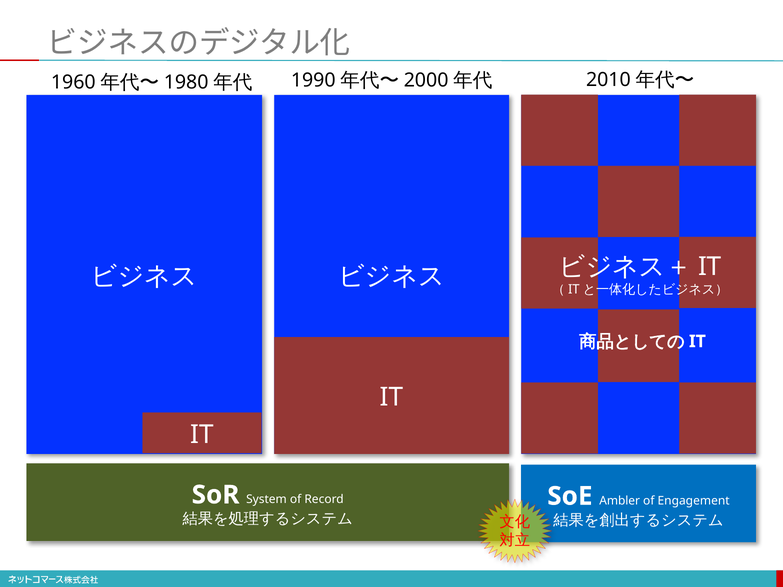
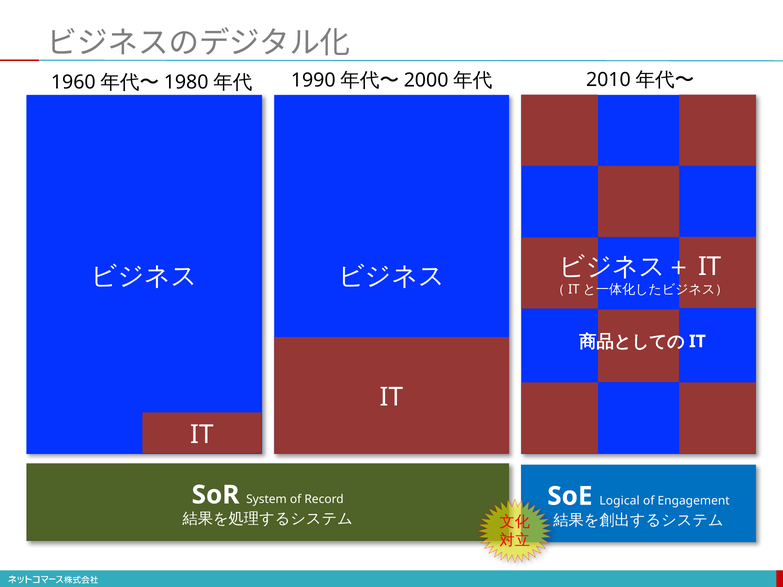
Ambler: Ambler -> Logical
